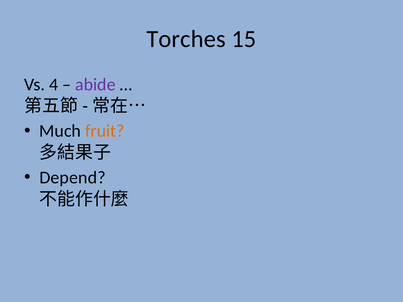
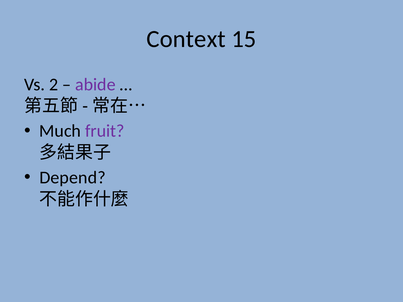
Torches: Torches -> Context
4: 4 -> 2
fruit colour: orange -> purple
